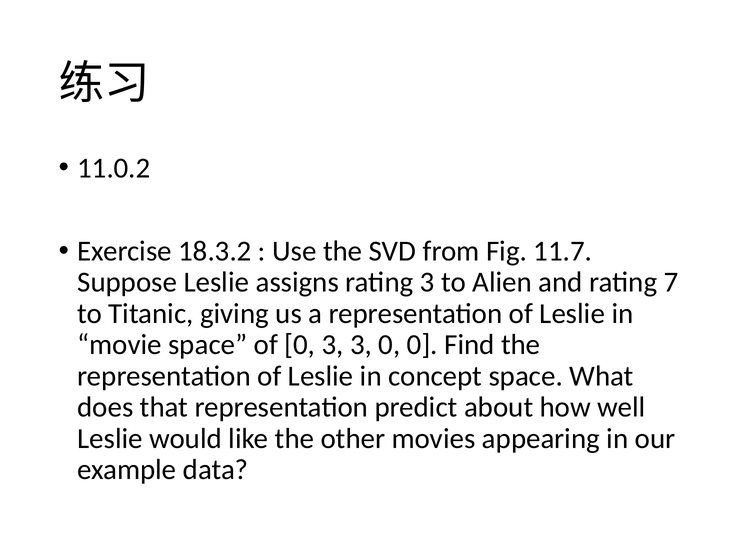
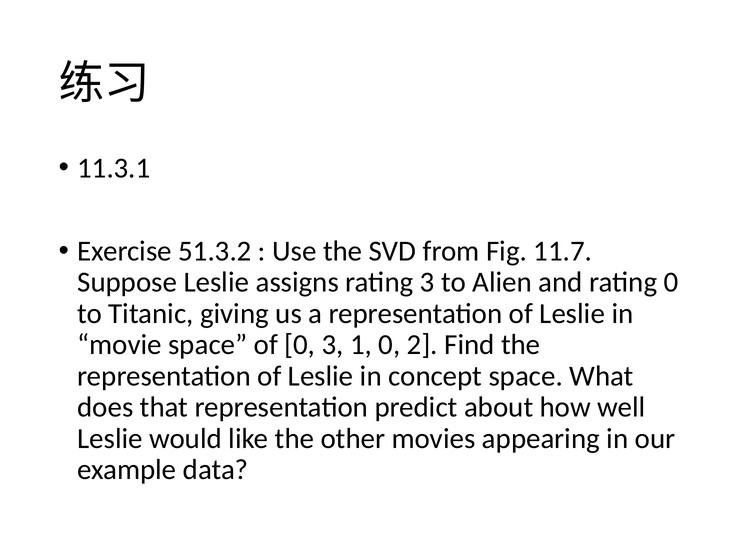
11.0.2: 11.0.2 -> 11.3.1
18.3.2: 18.3.2 -> 51.3.2
rating 7: 7 -> 0
3 3: 3 -> 1
0 0: 0 -> 2
